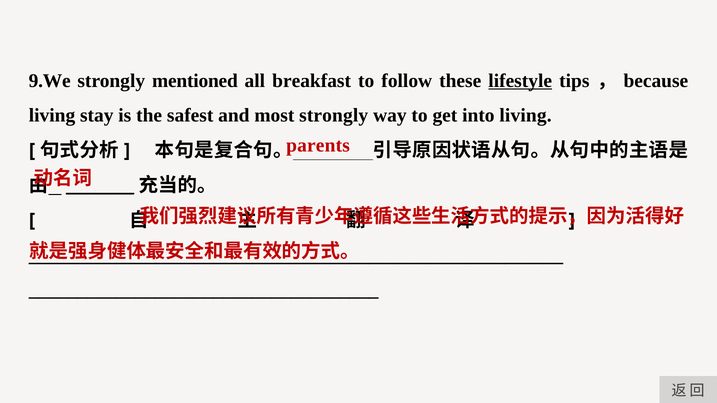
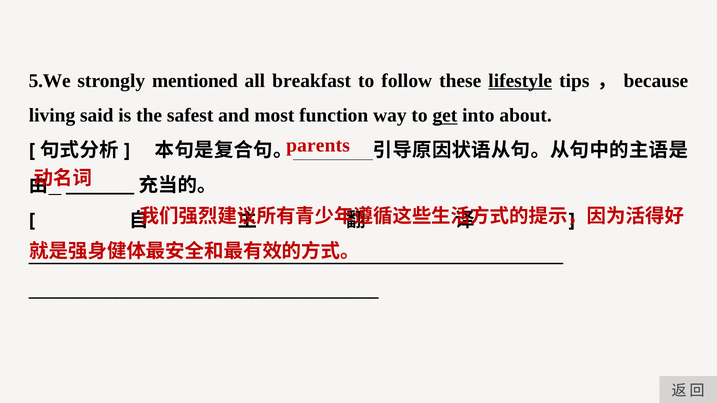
9.We: 9.We -> 5.We
stay: stay -> said
most strongly: strongly -> function
get underline: none -> present
into living: living -> about
